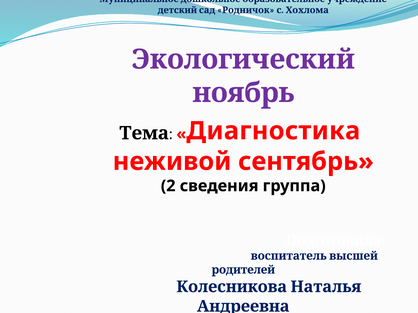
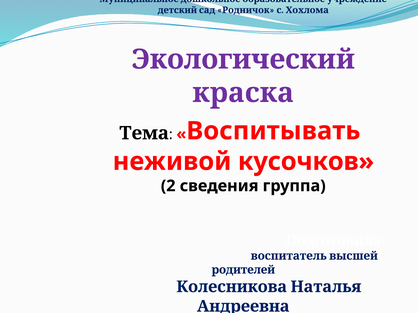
ноябрь: ноябрь -> краска
Диагностика: Диагностика -> Воспитывать
сентябрь: сентябрь -> кусочков
